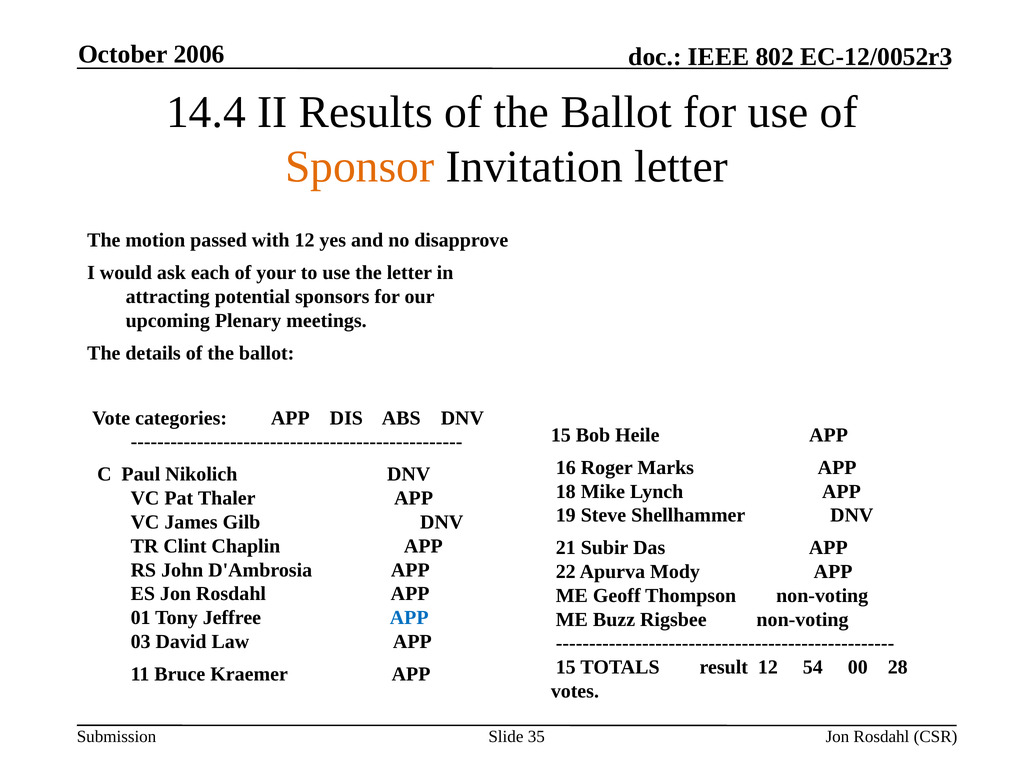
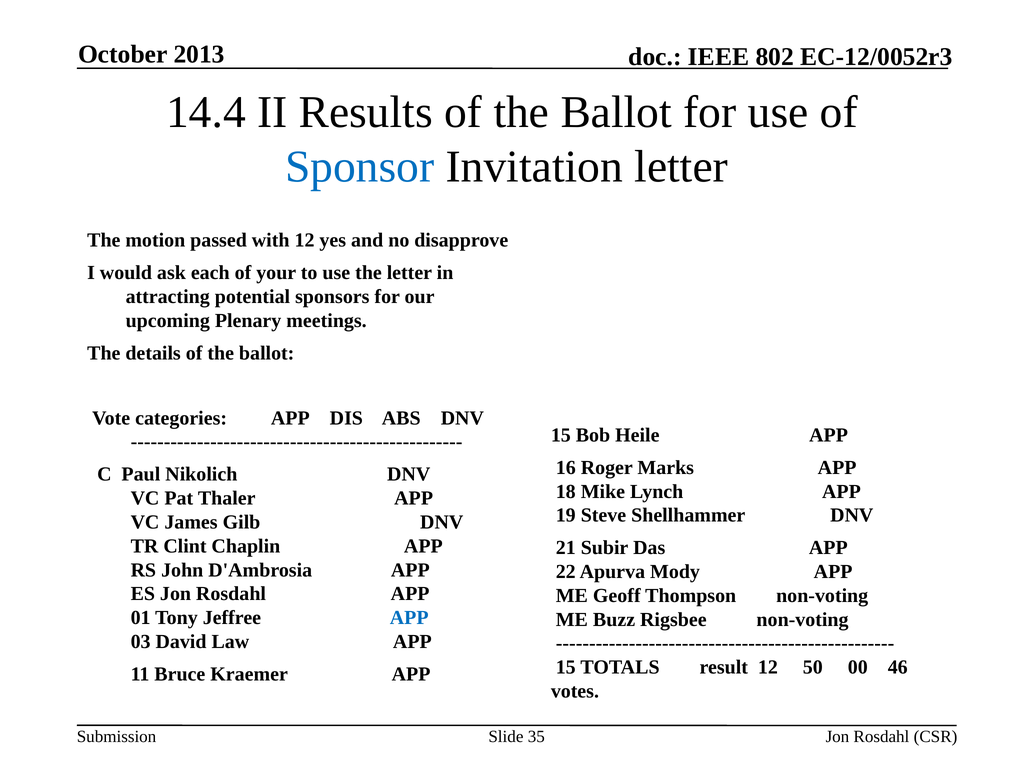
2006: 2006 -> 2013
Sponsor colour: orange -> blue
54: 54 -> 50
28: 28 -> 46
